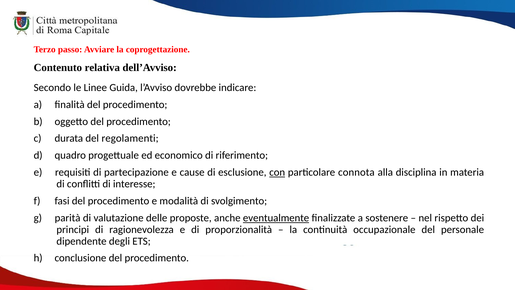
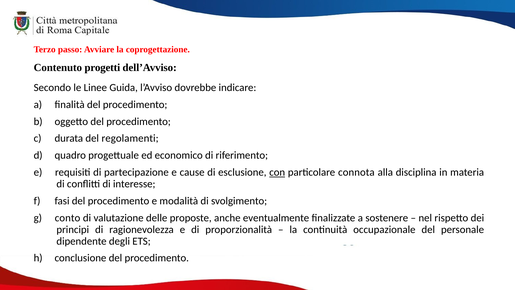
relativa: relativa -> progetti
parità: parità -> conto
eventualmente underline: present -> none
